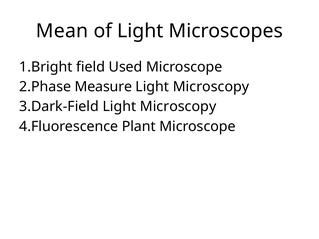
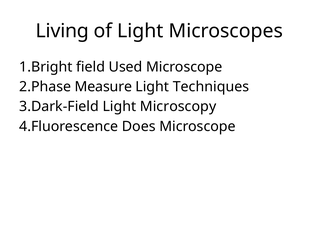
Mean: Mean -> Living
Microscopy at (211, 87): Microscopy -> Techniques
Plant: Plant -> Does
